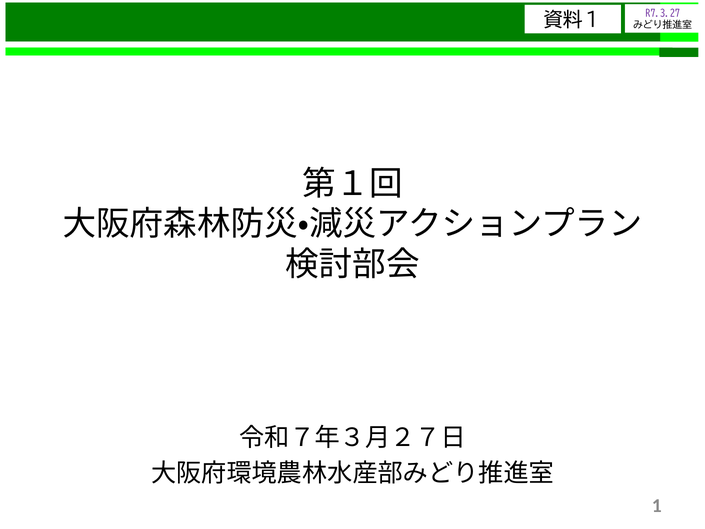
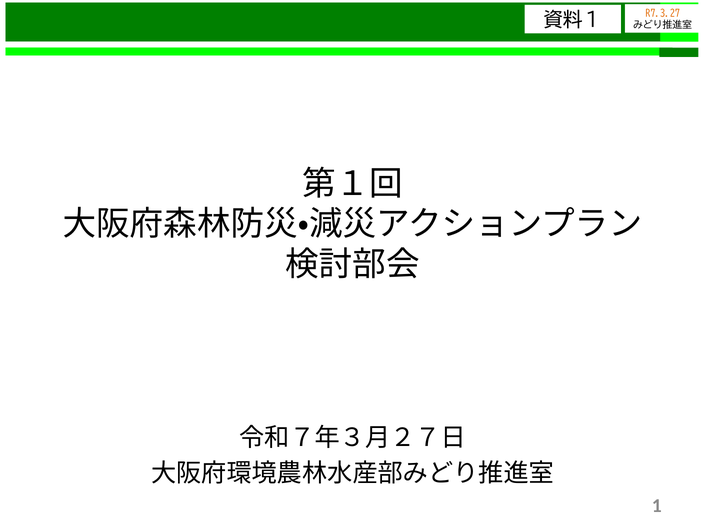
R7.3.27 colour: purple -> orange
